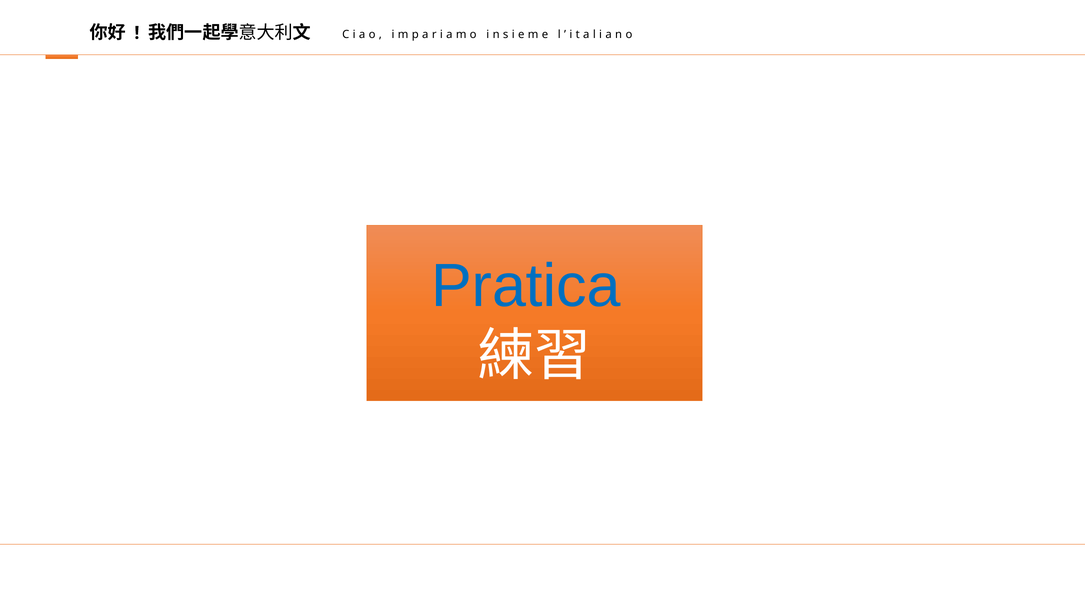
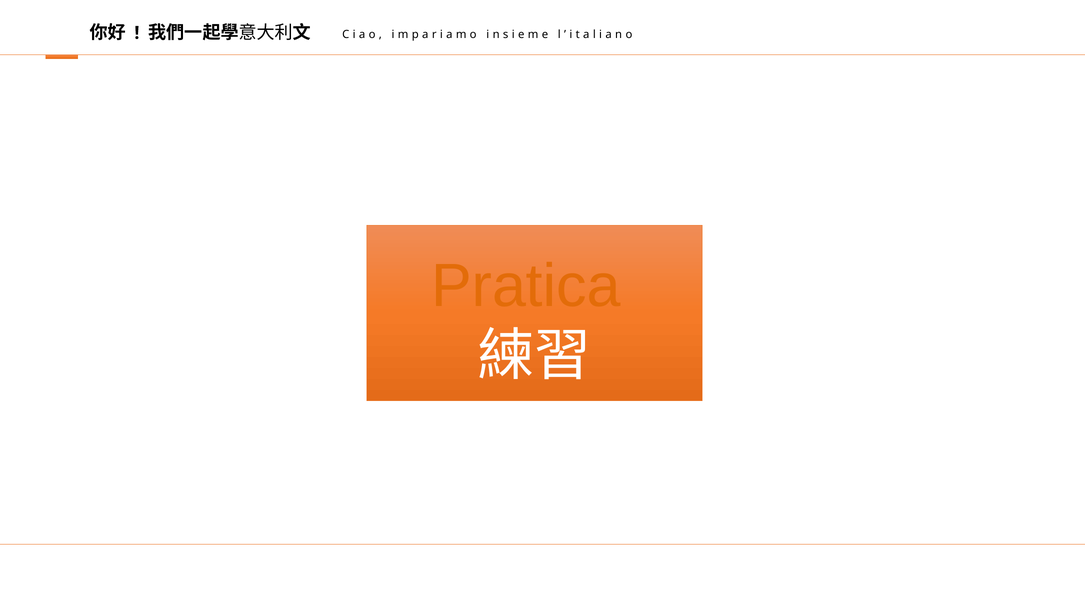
Pratica colour: blue -> orange
